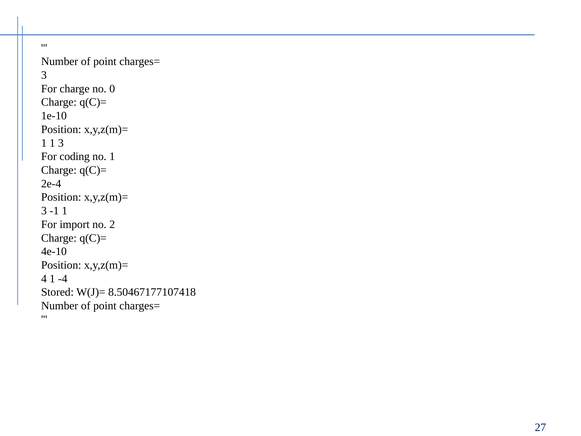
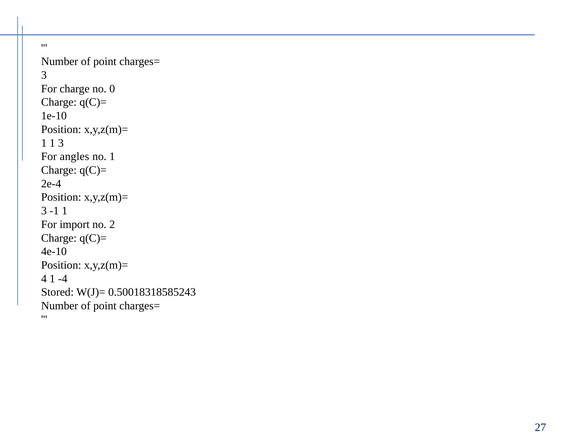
coding: coding -> angles
8.50467177107418: 8.50467177107418 -> 0.50018318585243
